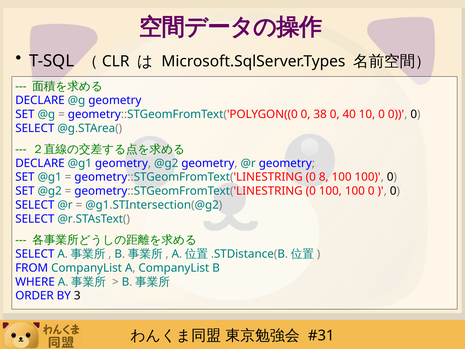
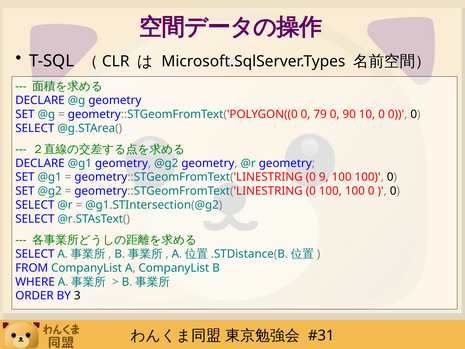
38: 38 -> 79
40: 40 -> 90
8: 8 -> 9
